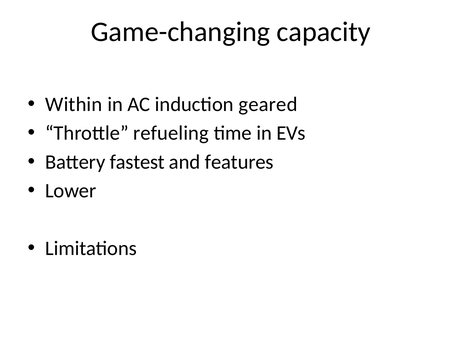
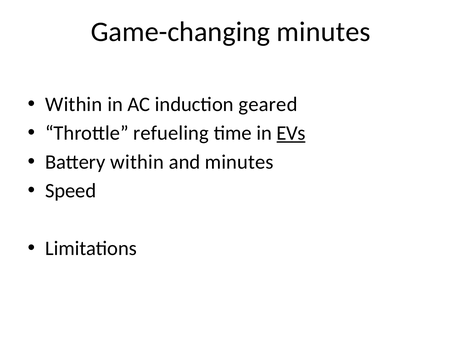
Game-changing capacity: capacity -> minutes
EVs underline: none -> present
Battery fastest: fastest -> within
and features: features -> minutes
Lower: Lower -> Speed
